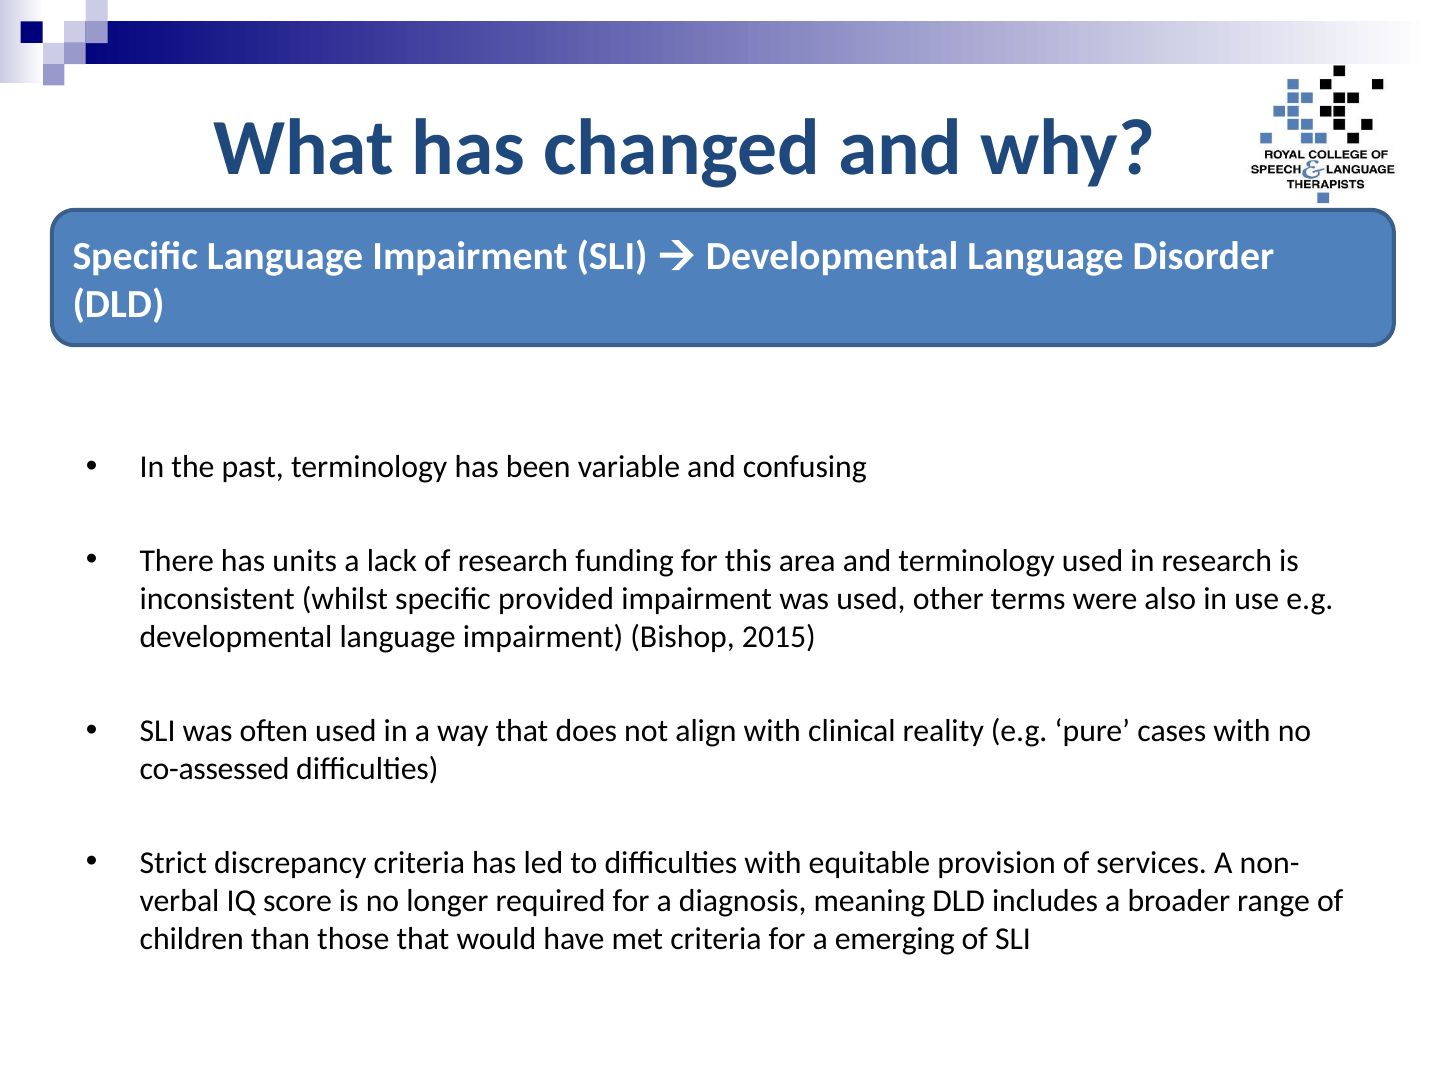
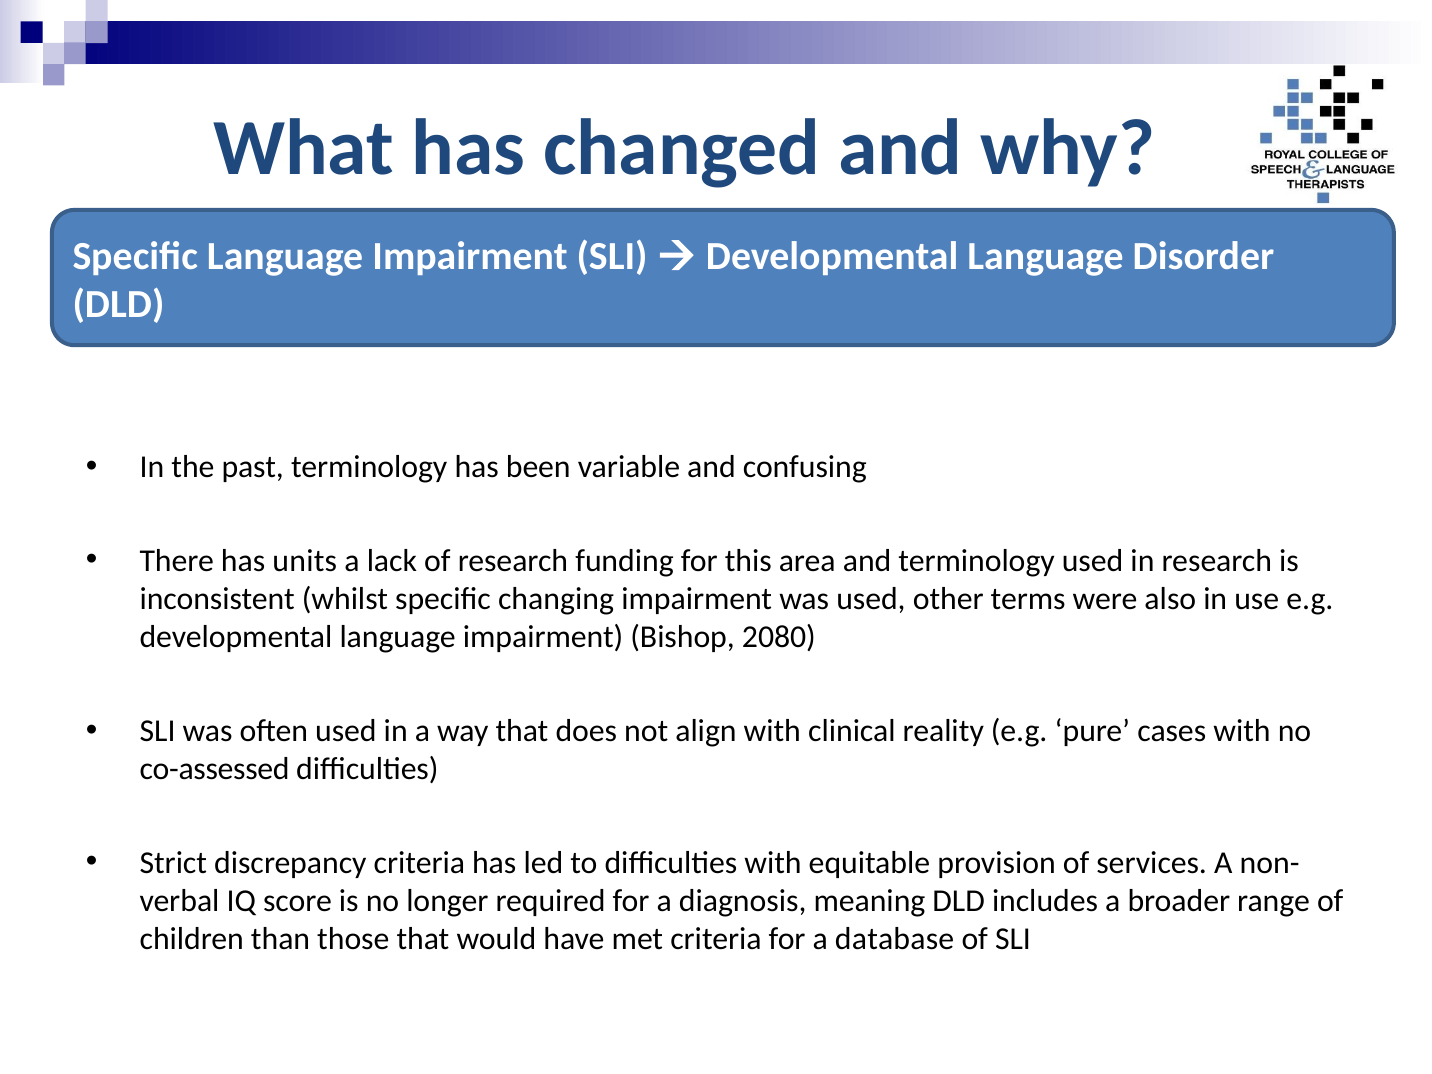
provided: provided -> changing
2015: 2015 -> 2080
emerging: emerging -> database
